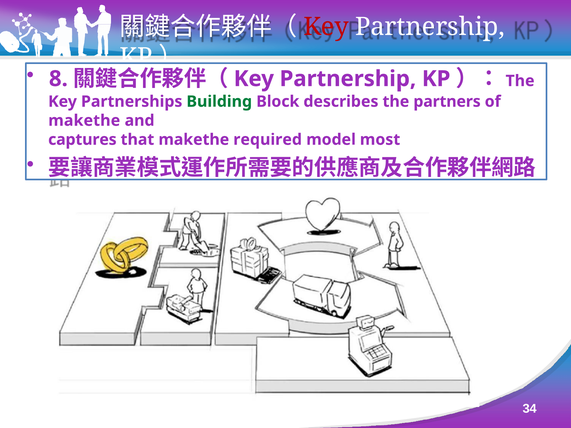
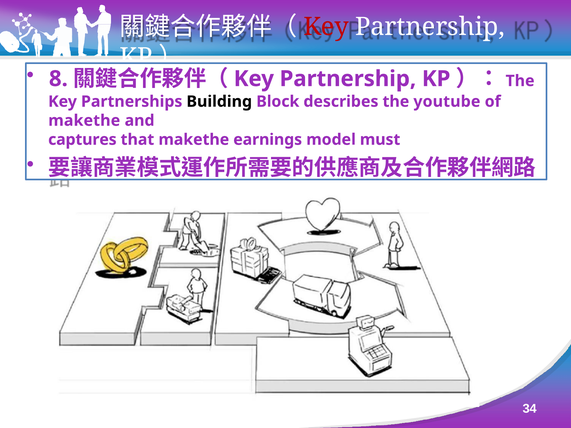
Building colour: green -> black
partners: partners -> youtube
required: required -> earnings
most: most -> must
